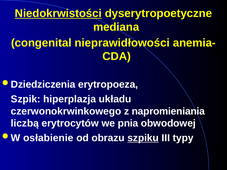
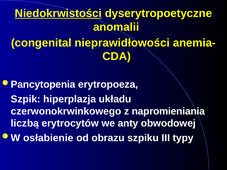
mediana: mediana -> anomalii
Dziedziczenia: Dziedziczenia -> Pancytopenia
pnia: pnia -> anty
szpiku underline: present -> none
